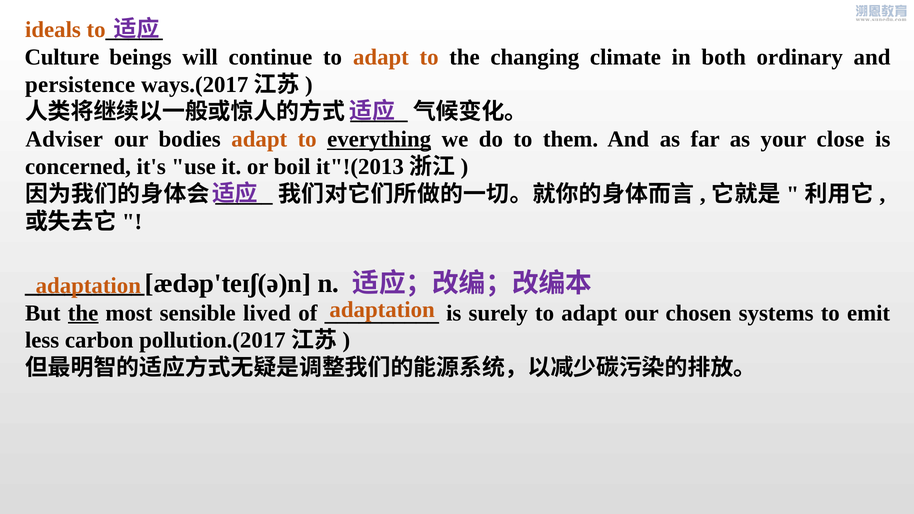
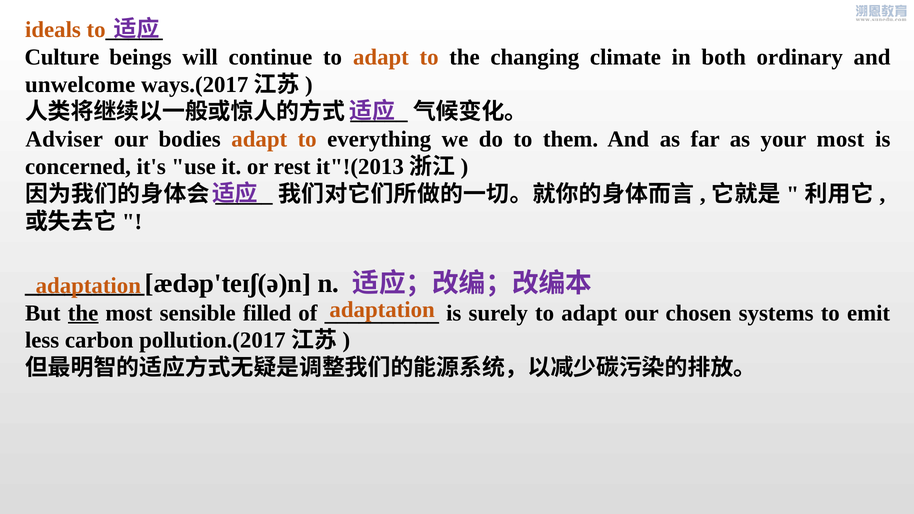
persistence: persistence -> unwelcome
everything underline: present -> none
your close: close -> most
boil: boil -> rest
lived: lived -> filled
